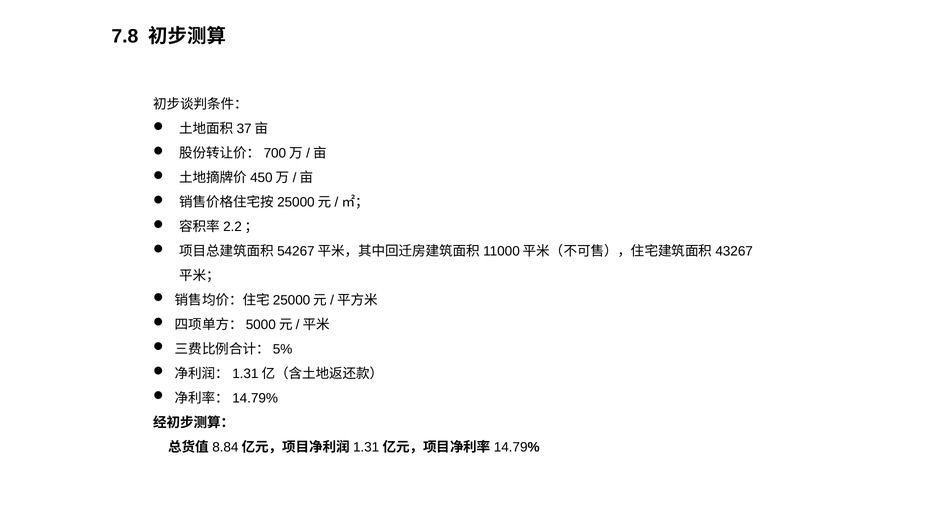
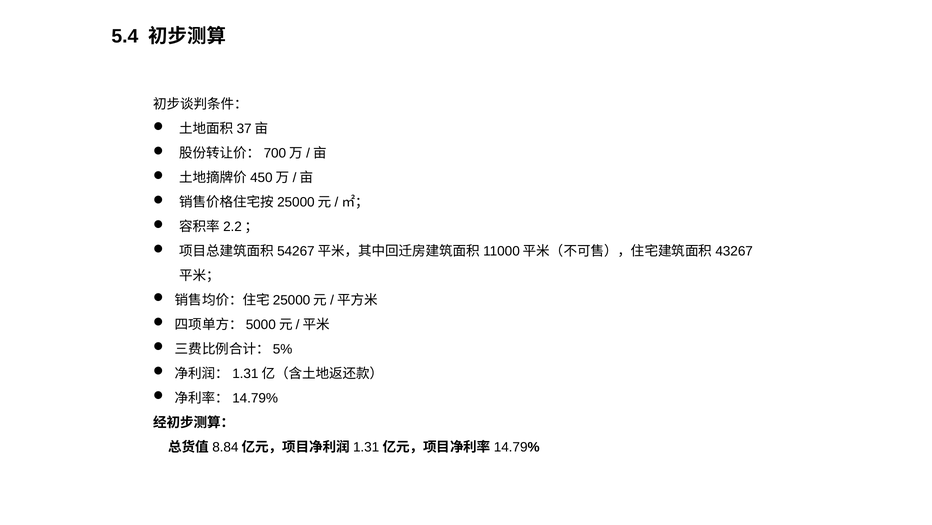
7.8: 7.8 -> 5.4
